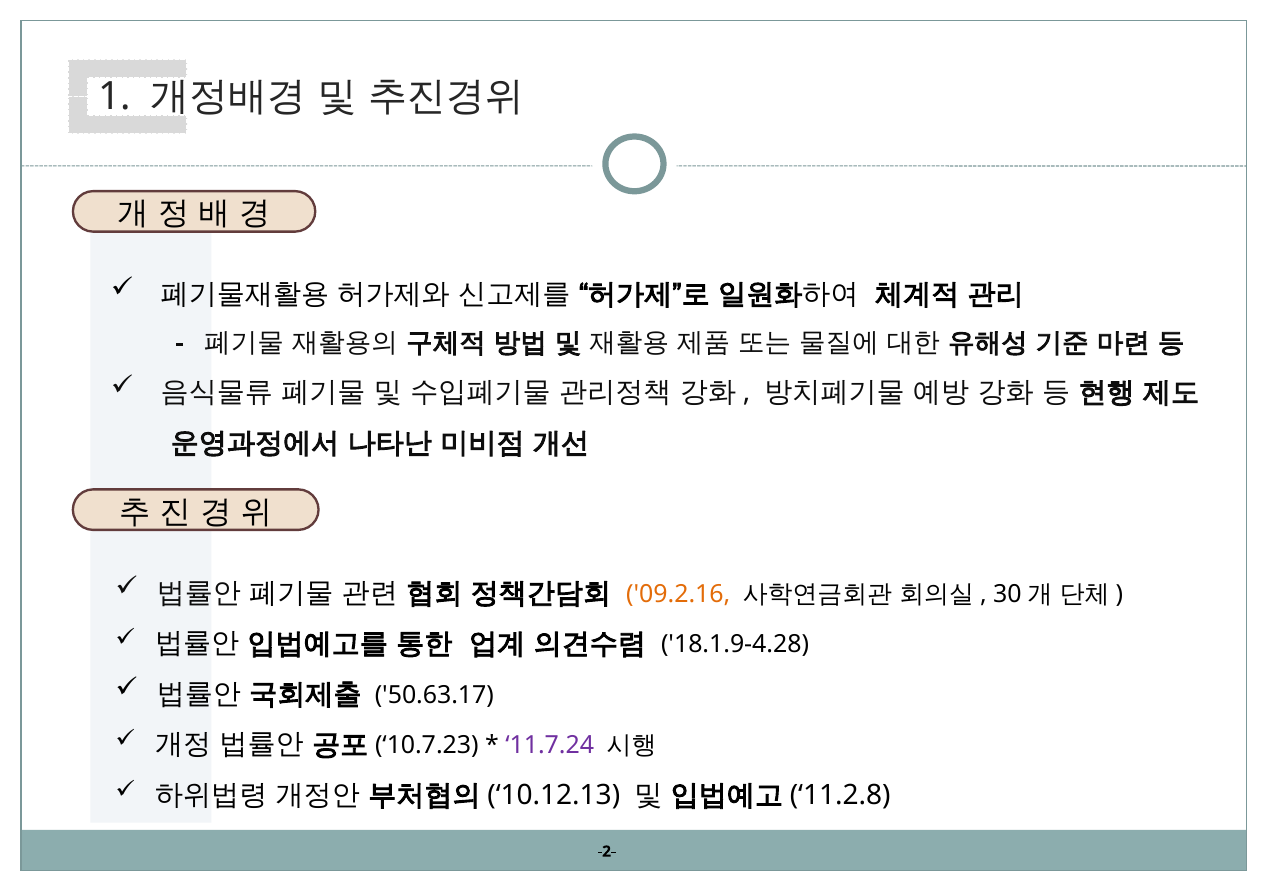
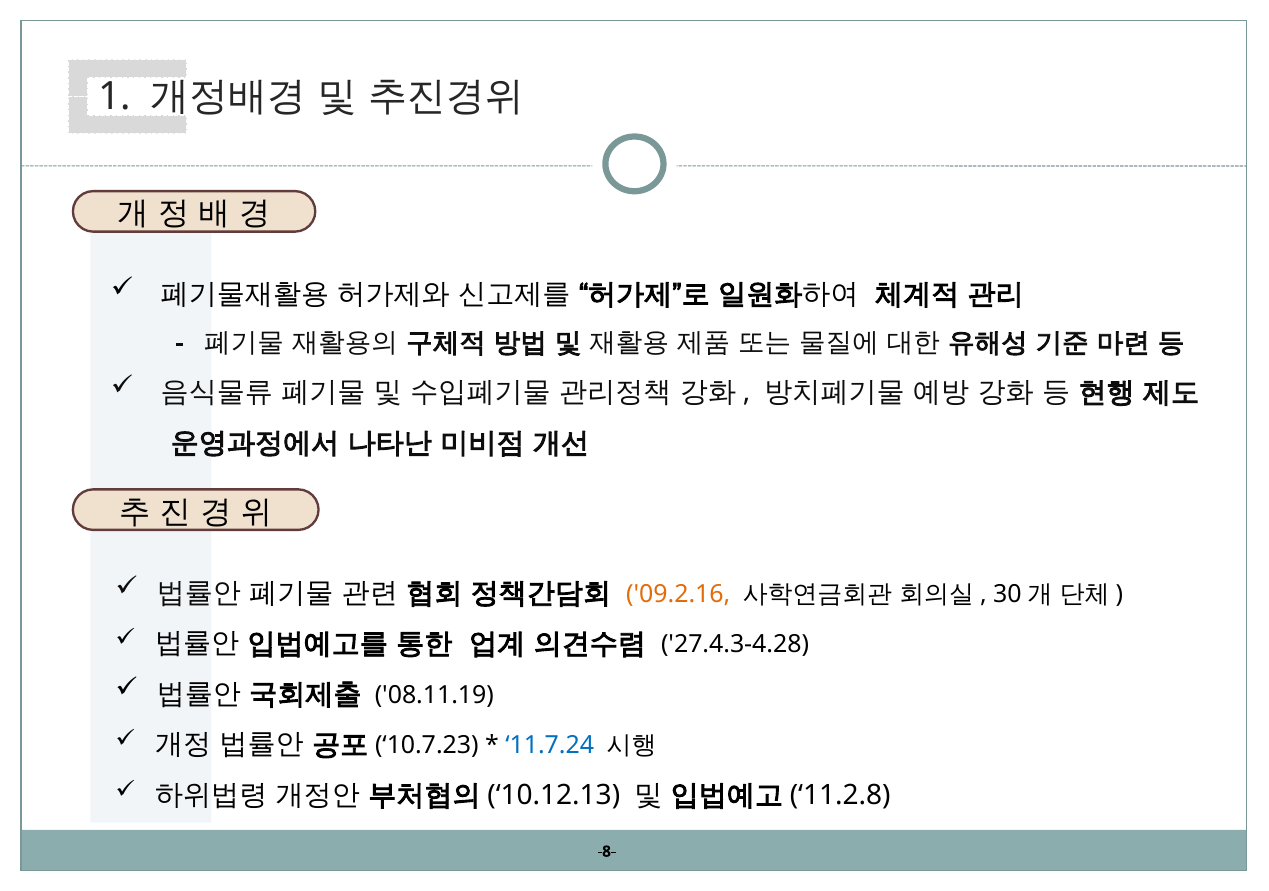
18.1.9-4.28: 18.1.9-4.28 -> 27.4.3-4.28
50.63.17: 50.63.17 -> 08.11.19
11.7.24 colour: purple -> blue
-2-: -2- -> -8-
